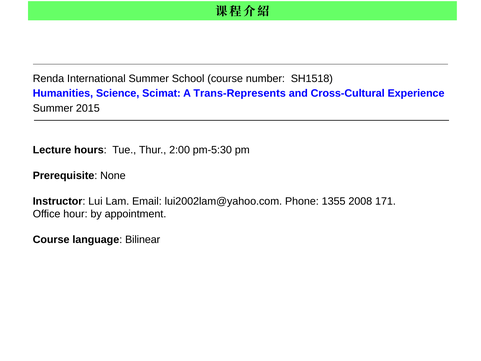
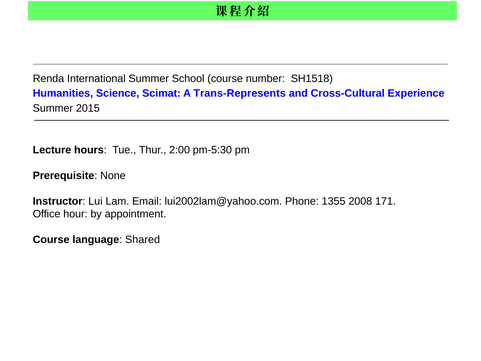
Bilinear: Bilinear -> Shared
